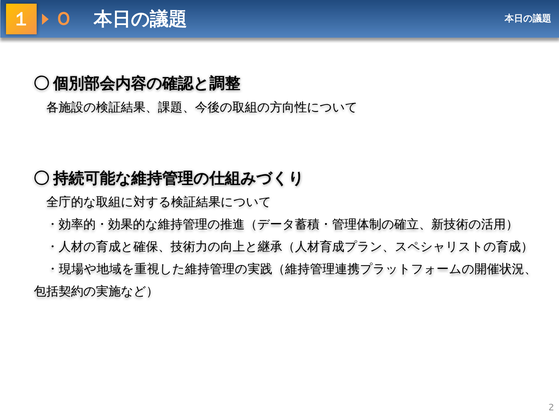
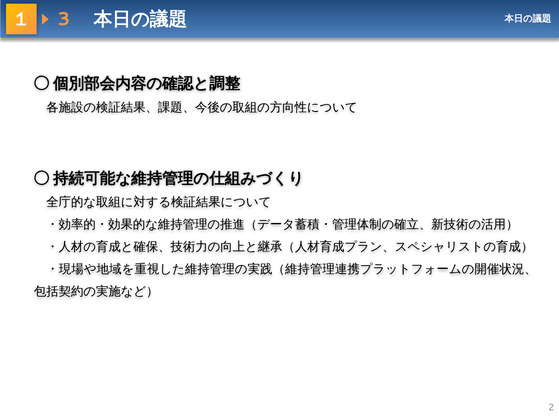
0: 0 -> 3
